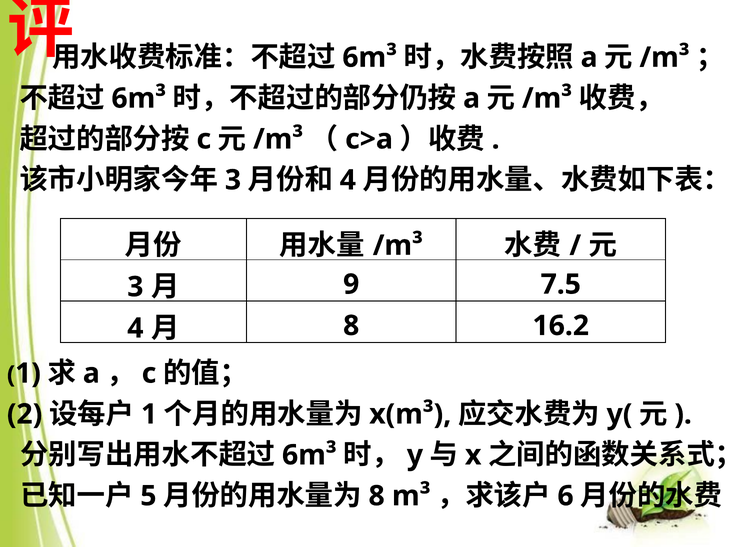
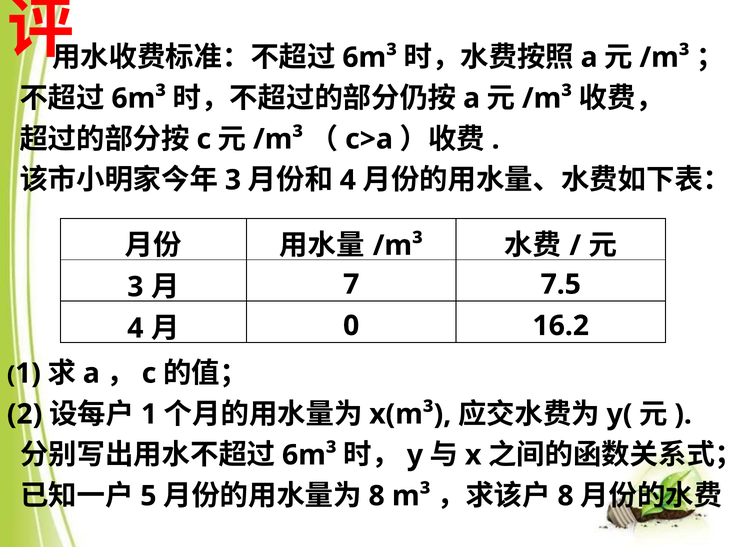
9: 9 -> 7
8 at (351, 326): 8 -> 0
6 at (566, 496): 6 -> 8
